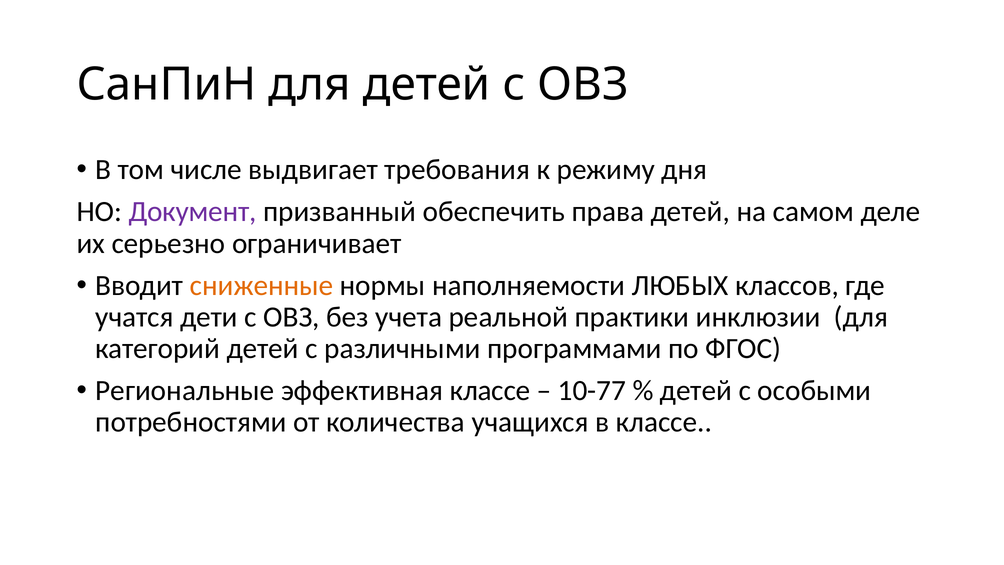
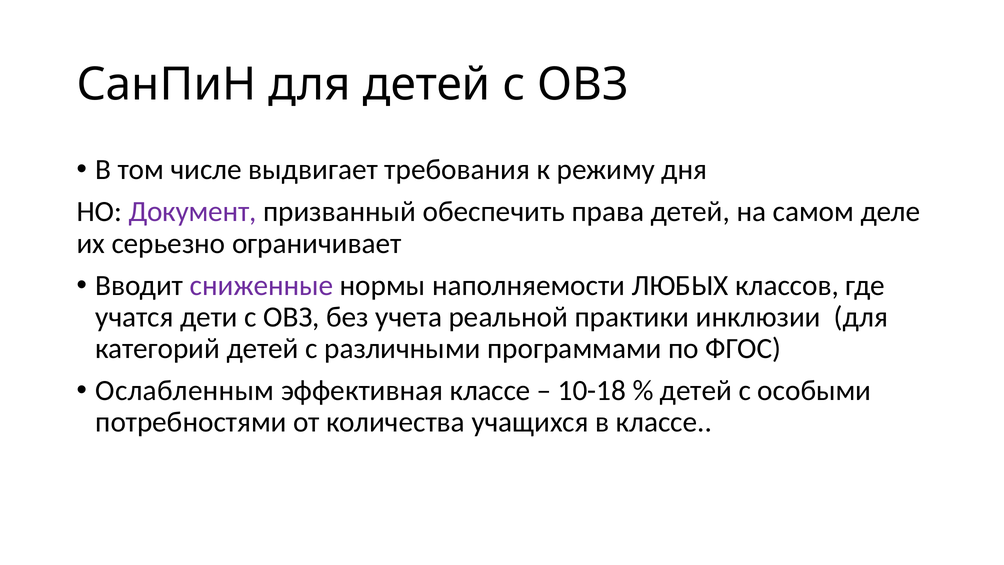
сниженные colour: orange -> purple
Региональные: Региональные -> Ослабленным
10-77: 10-77 -> 10-18
